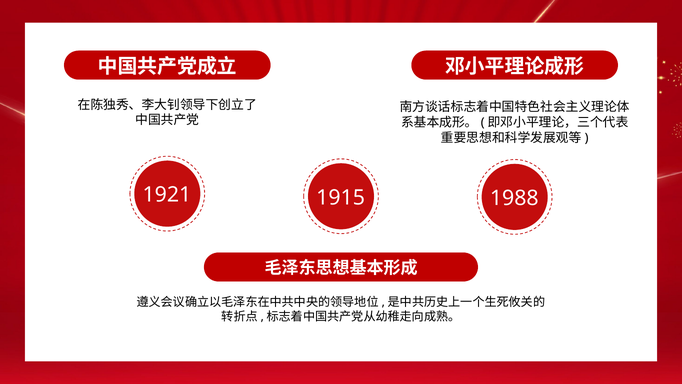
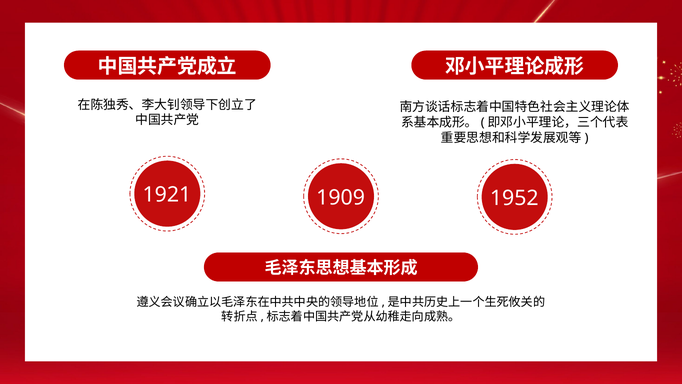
1915: 1915 -> 1909
1988: 1988 -> 1952
